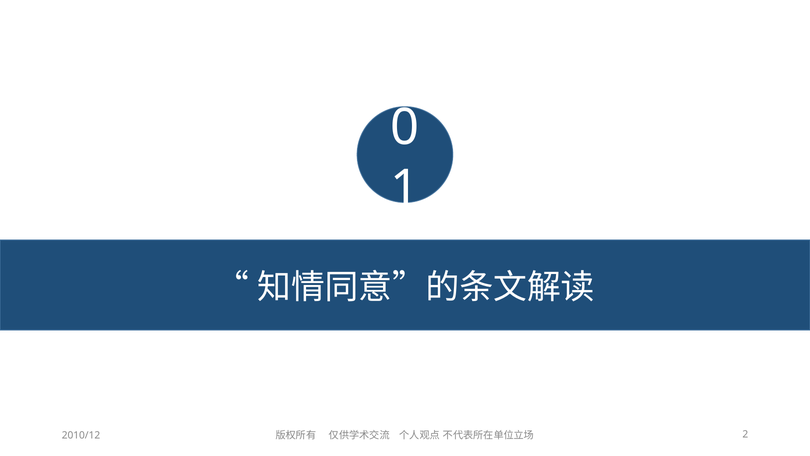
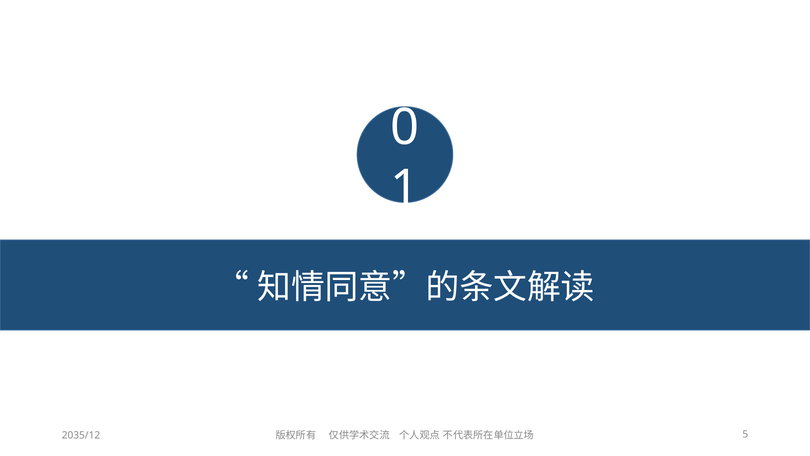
2: 2 -> 5
2010/12: 2010/12 -> 2035/12
